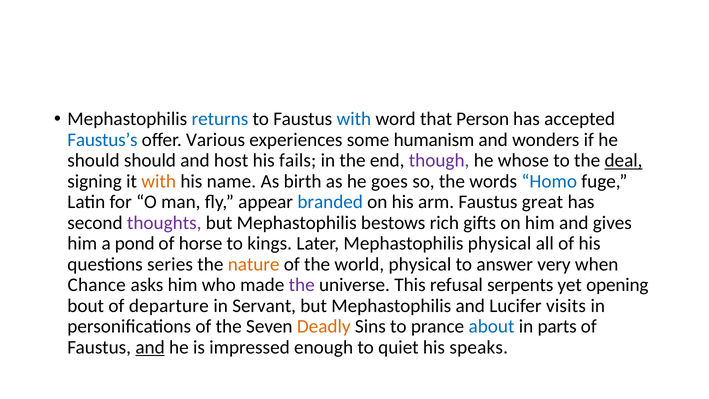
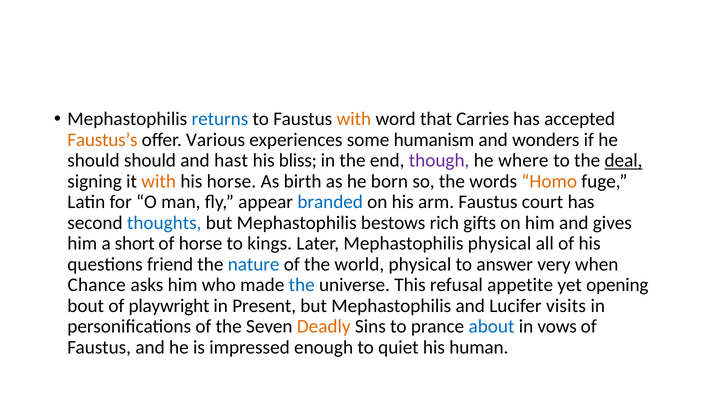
with at (354, 119) colour: blue -> orange
Person: Person -> Carries
Faustus’s colour: blue -> orange
host: host -> hast
fails: fails -> bliss
whose: whose -> where
his name: name -> horse
goes: goes -> born
Homo colour: blue -> orange
great: great -> court
thoughts colour: purple -> blue
pond: pond -> short
series: series -> friend
nature colour: orange -> blue
the at (302, 285) colour: purple -> blue
serpents: serpents -> appetite
departure: departure -> playwright
Servant: Servant -> Present
parts: parts -> vows
and at (150, 347) underline: present -> none
speaks: speaks -> human
